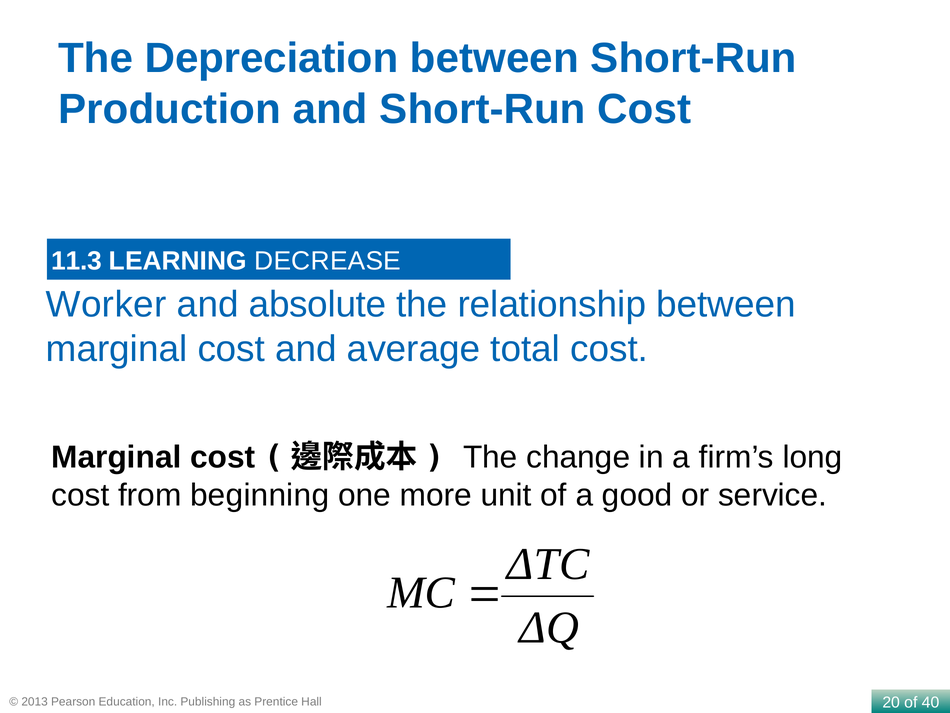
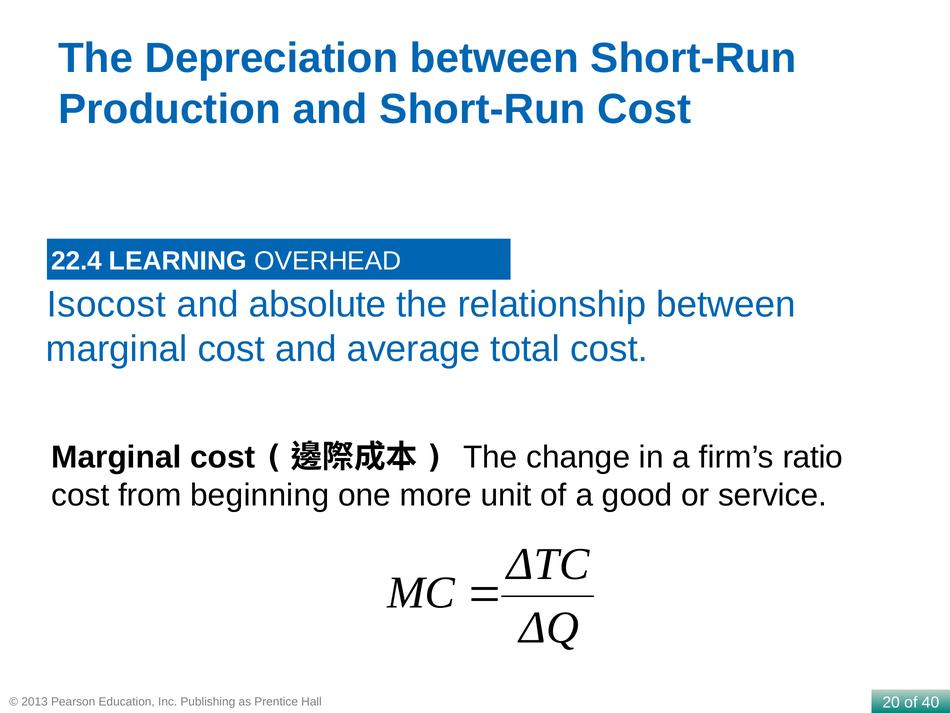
11.3: 11.3 -> 22.4
DECREASE: DECREASE -> OVERHEAD
Worker: Worker -> Isocost
long: long -> ratio
